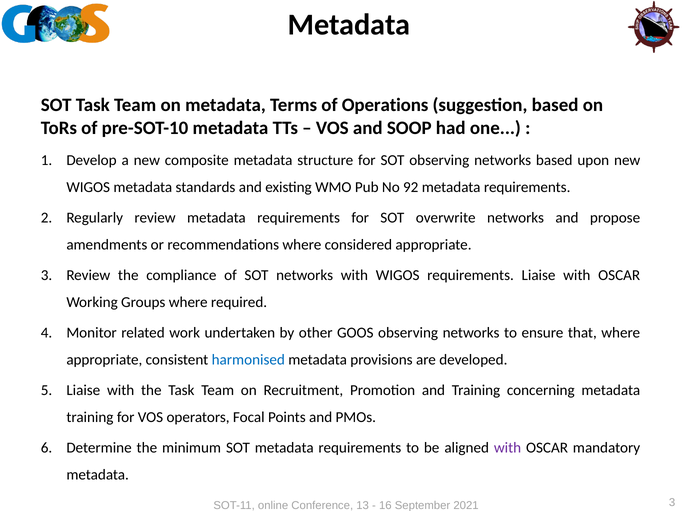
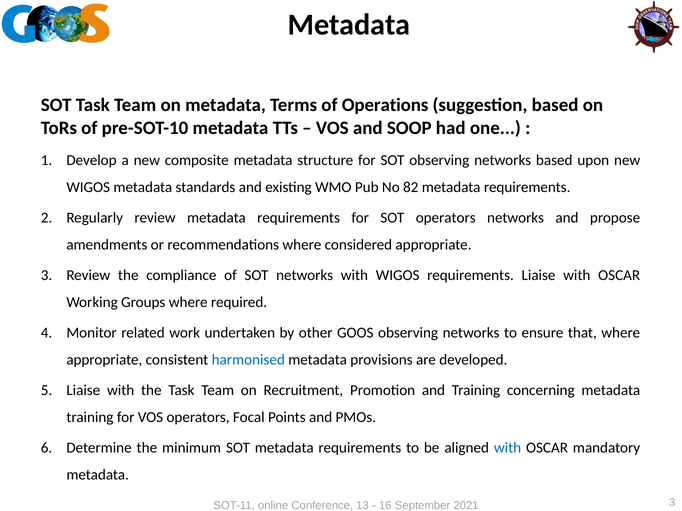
92: 92 -> 82
SOT overwrite: overwrite -> operators
with at (508, 448) colour: purple -> blue
